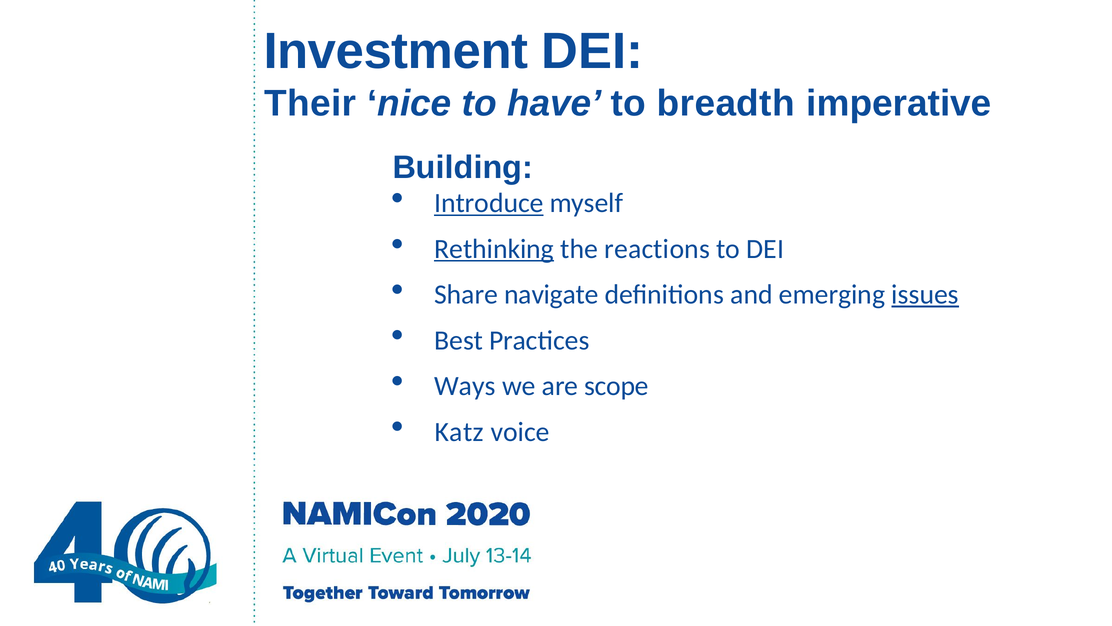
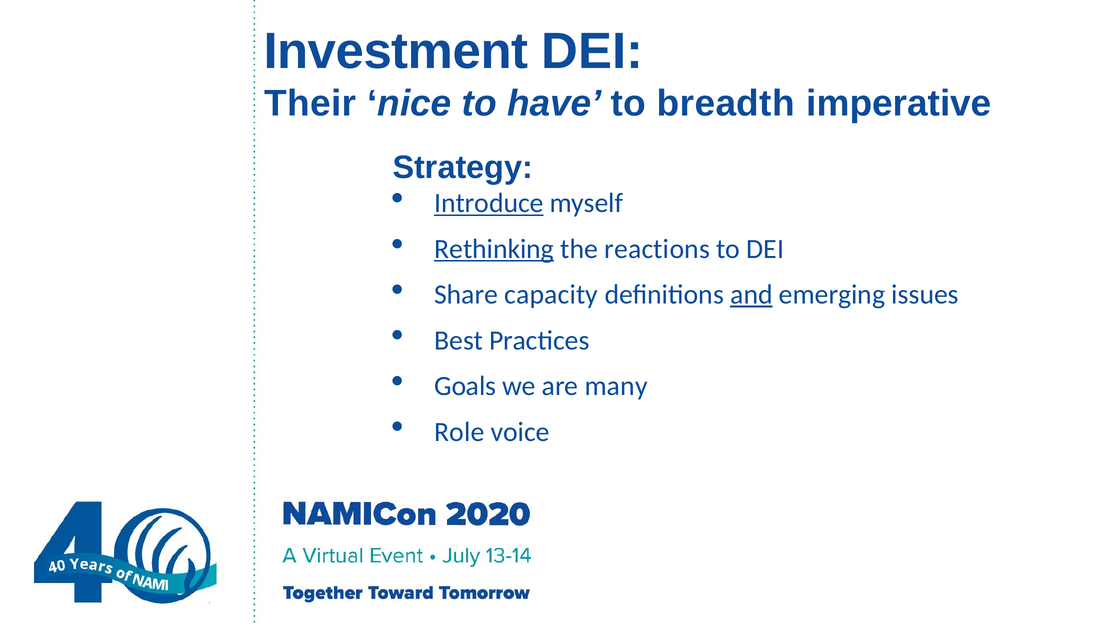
Building: Building -> Strategy
navigate: navigate -> capacity
and underline: none -> present
issues underline: present -> none
Ways: Ways -> Goals
scope: scope -> many
Katz: Katz -> Role
